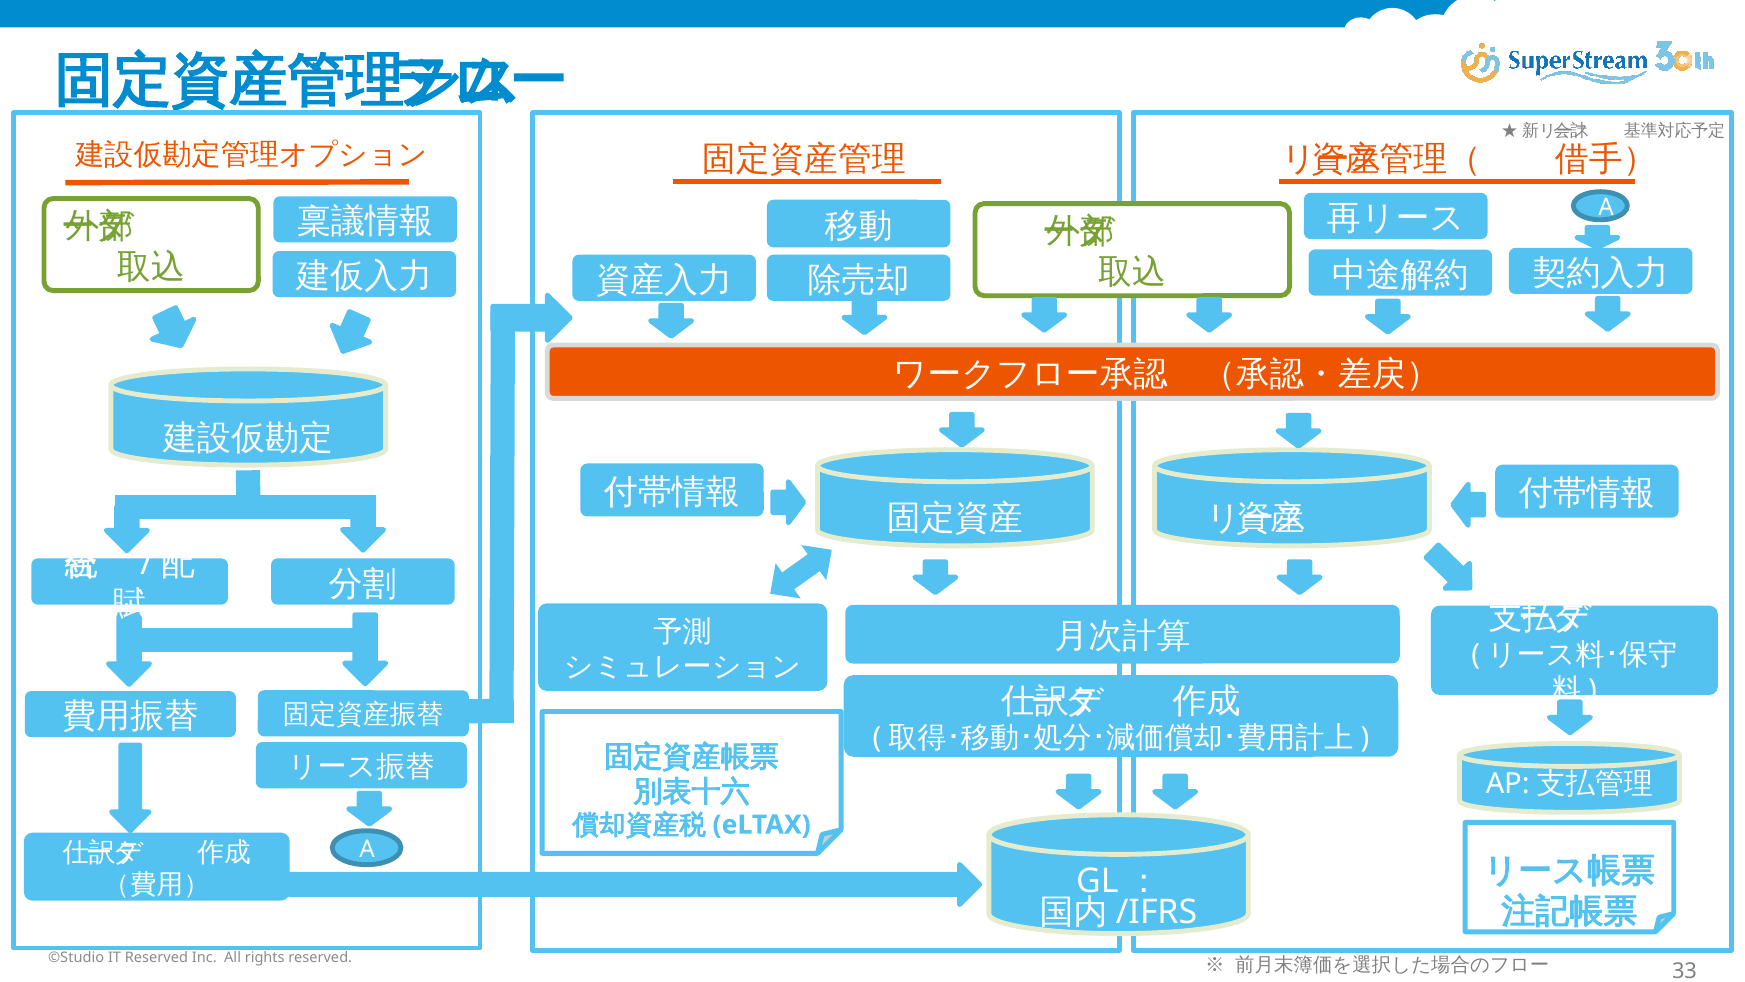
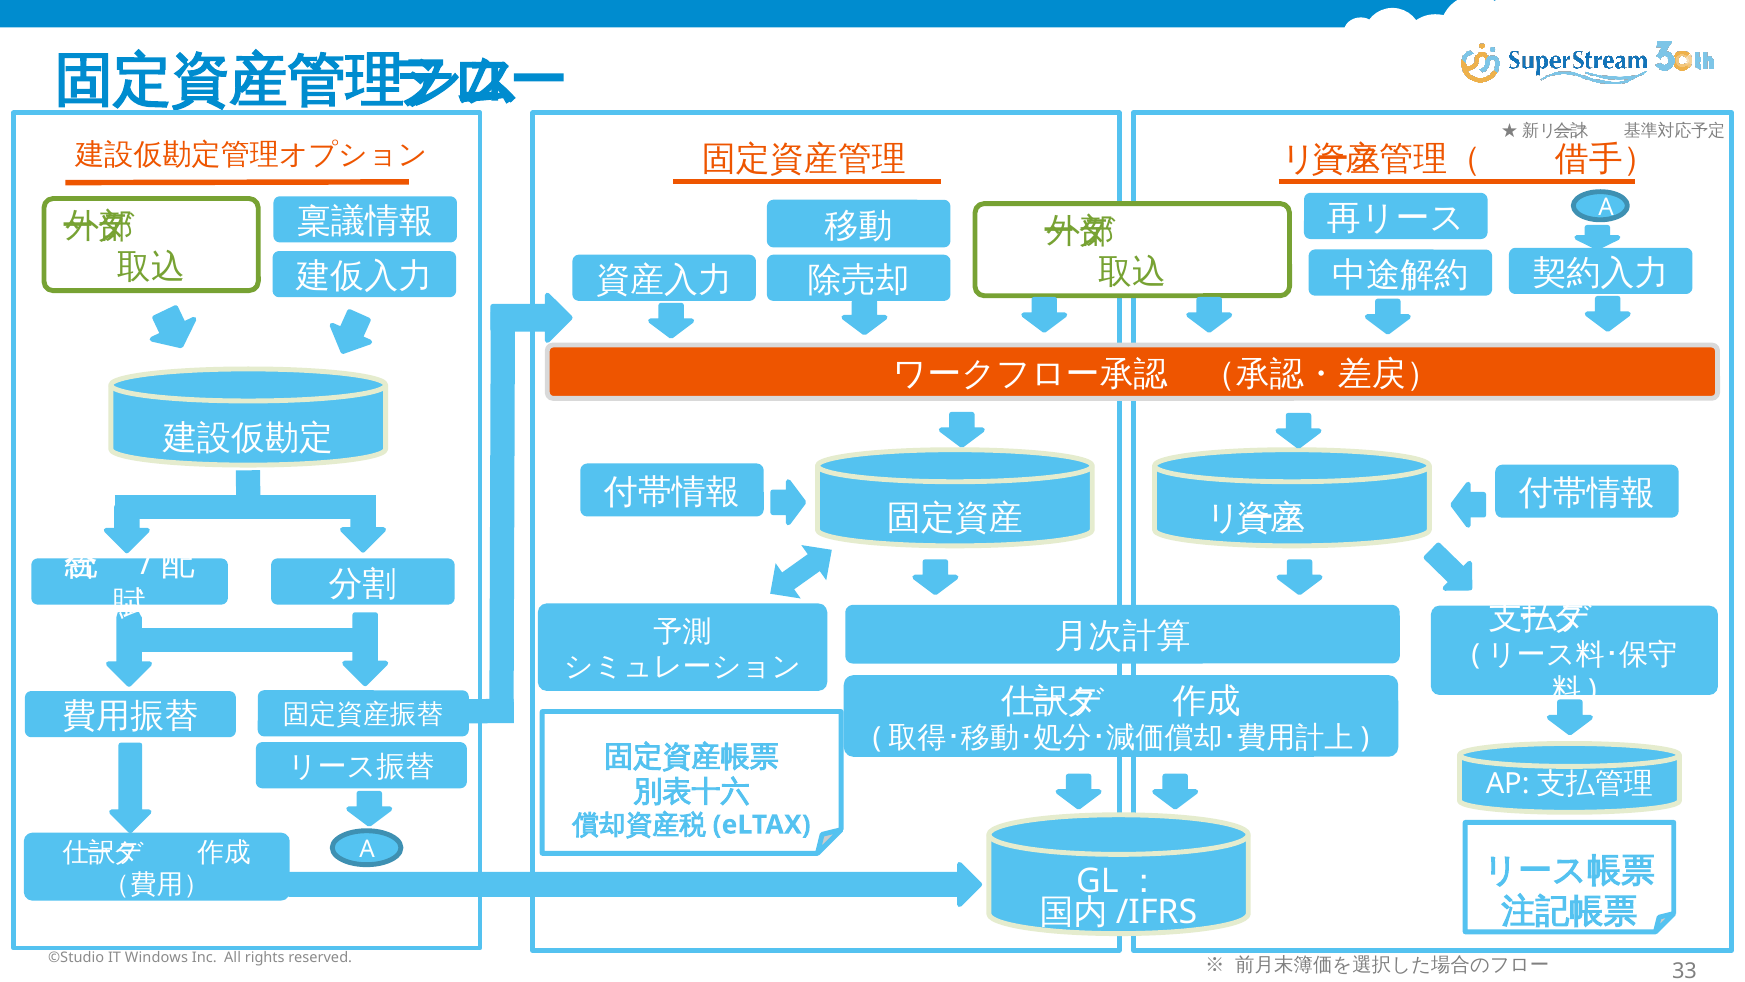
IT Reserved: Reserved -> Windows
